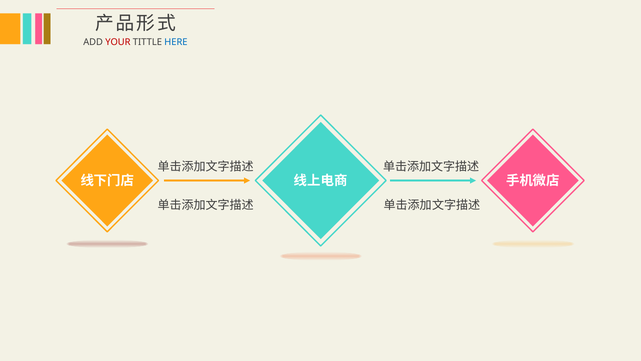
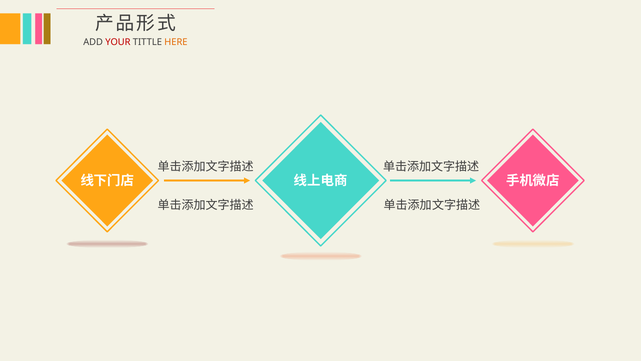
HERE colour: blue -> orange
